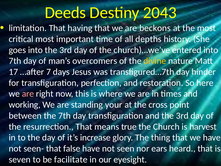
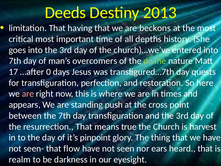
2043: 2043 -> 2013
divine colour: yellow -> light green
7: 7 -> 0
hinder: hinder -> quests
working: working -> appears
your: your -> push
increase: increase -> pinpoint
false: false -> flow
seven: seven -> realm
facilitate: facilitate -> darkness
